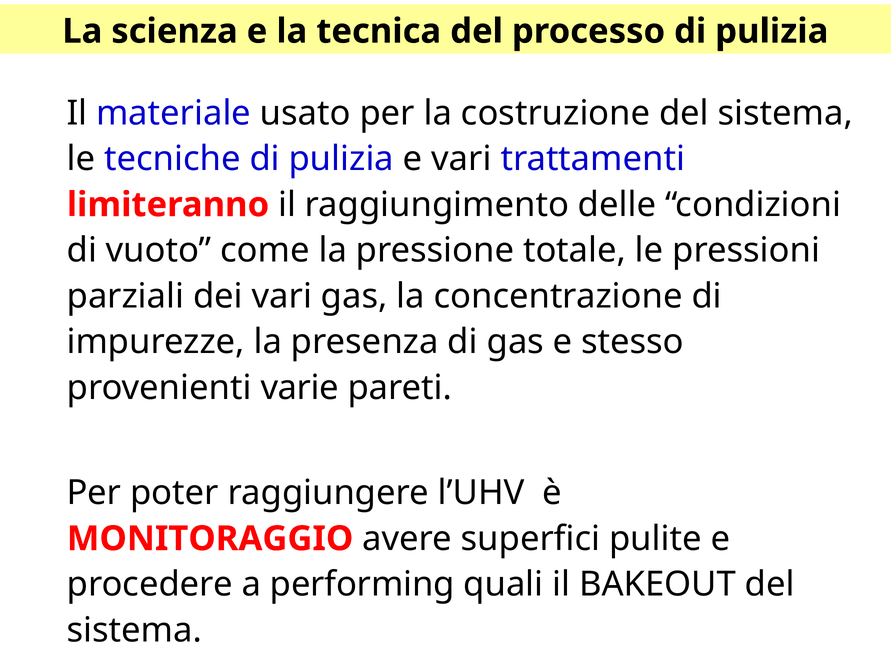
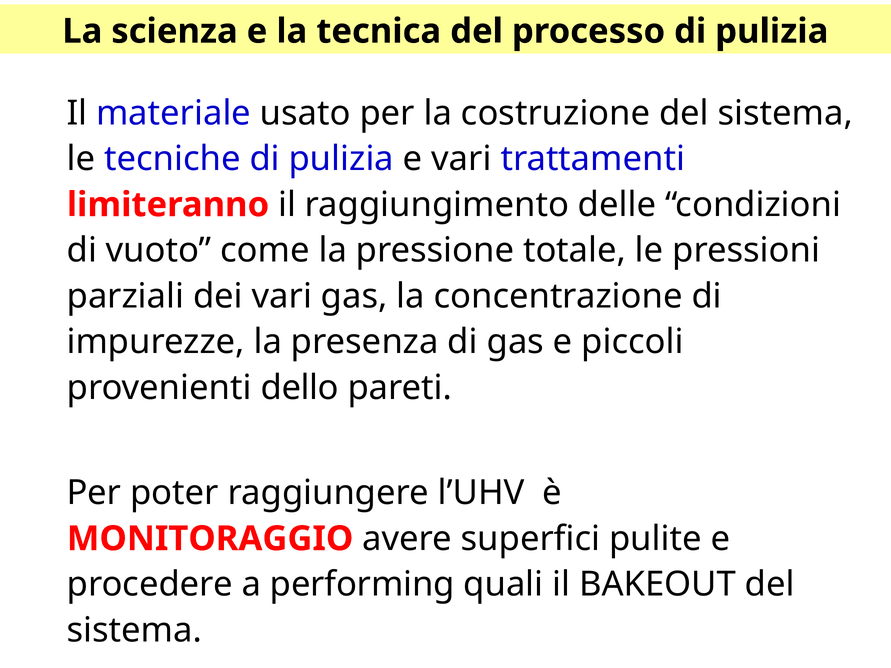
stesso: stesso -> piccoli
varie: varie -> dello
